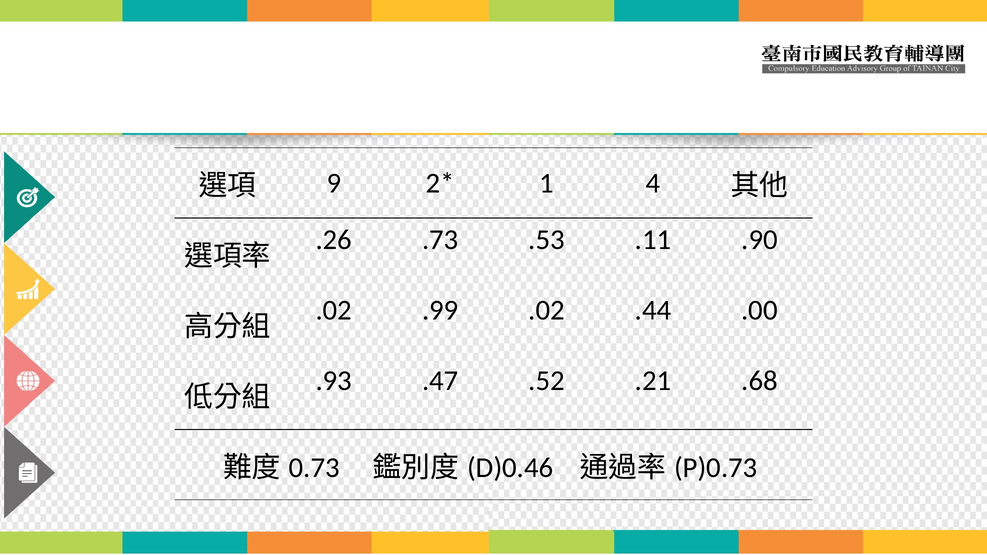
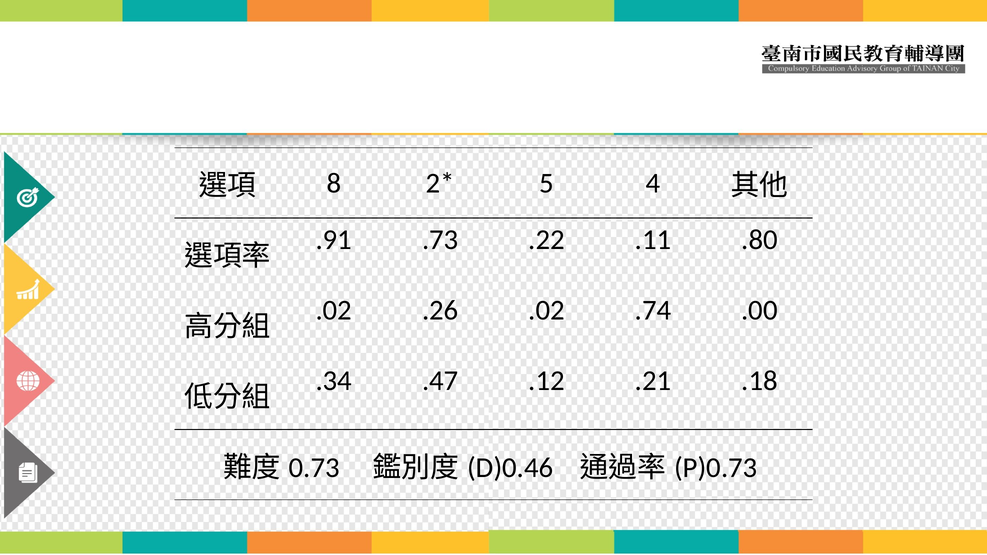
9: 9 -> 8
1: 1 -> 5
.26: .26 -> .91
.53: .53 -> .22
.90: .90 -> .80
.99: .99 -> .26
.44: .44 -> .74
.93: .93 -> .34
.52: .52 -> .12
.68: .68 -> .18
